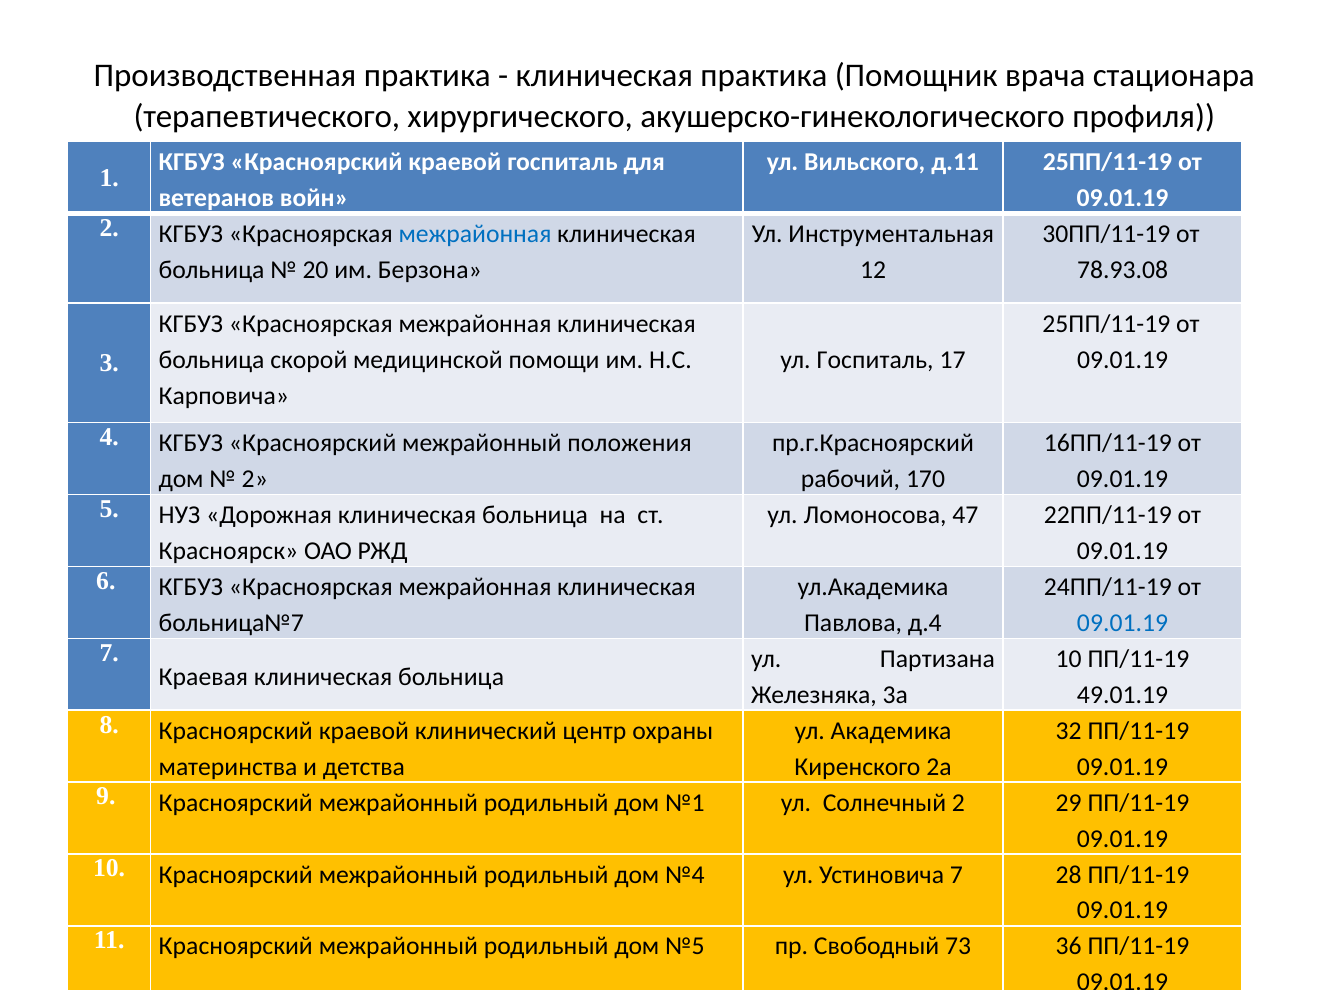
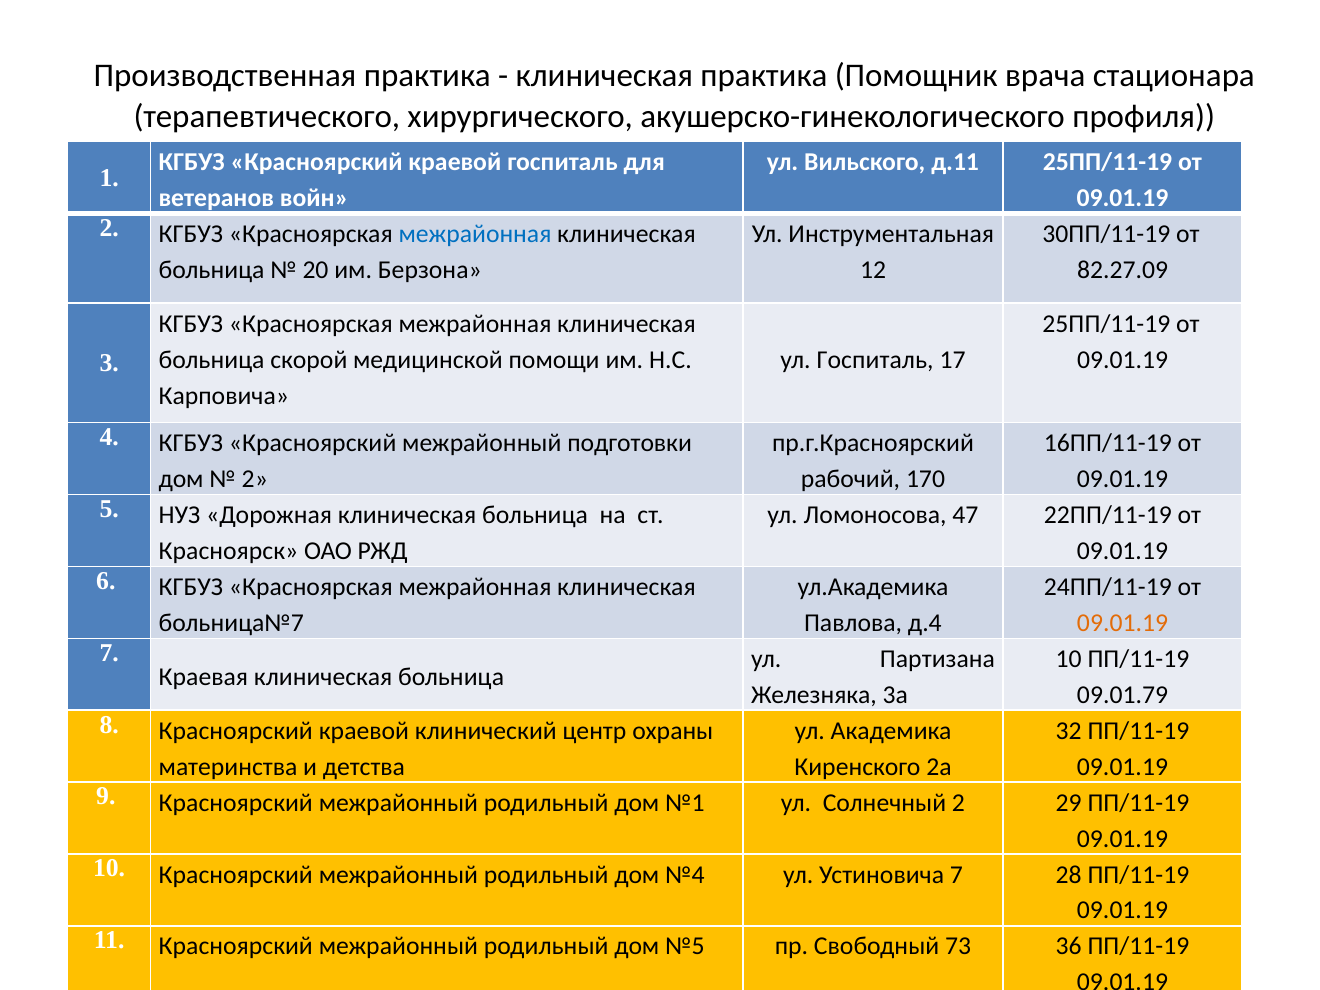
78.93.08: 78.93.08 -> 82.27.09
положения: положения -> подготовки
09.01.19 at (1123, 623) colour: blue -> orange
49.01.19: 49.01.19 -> 09.01.79
